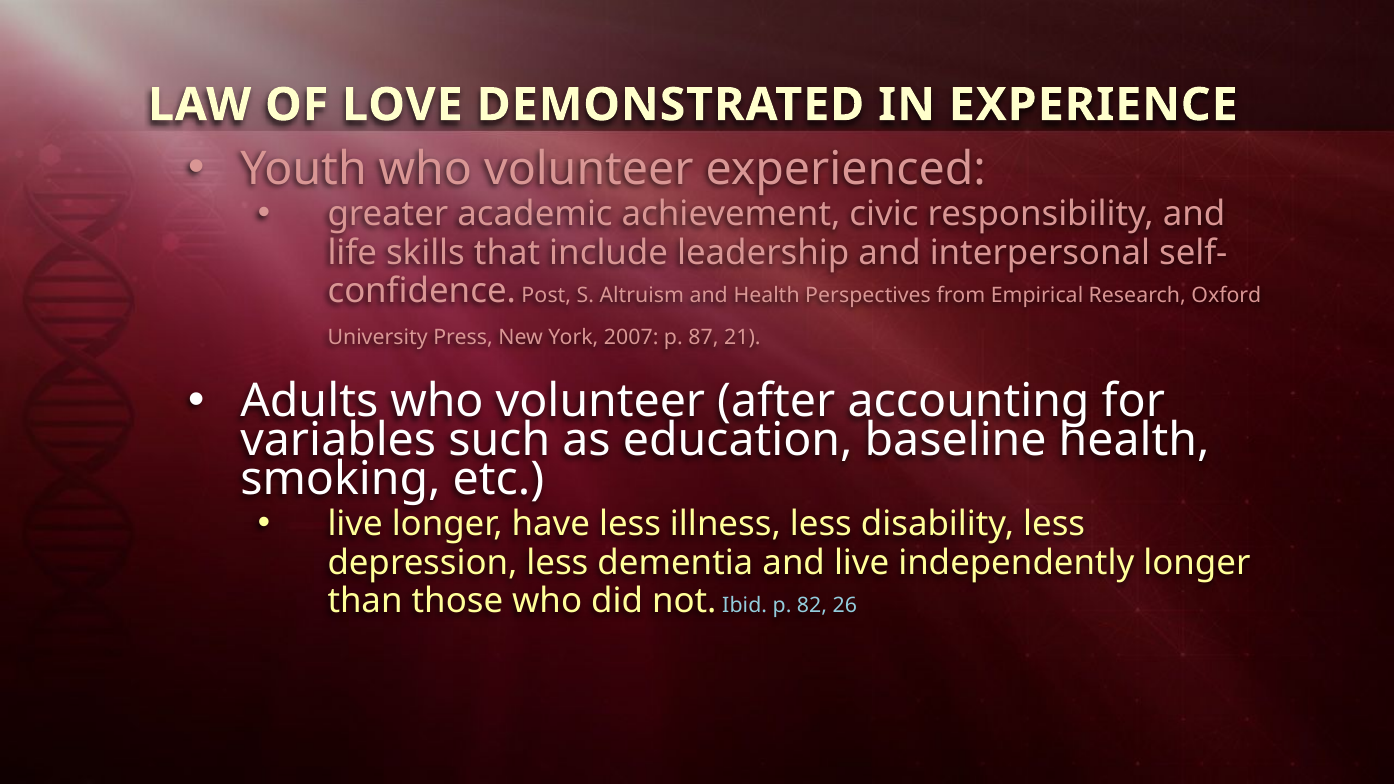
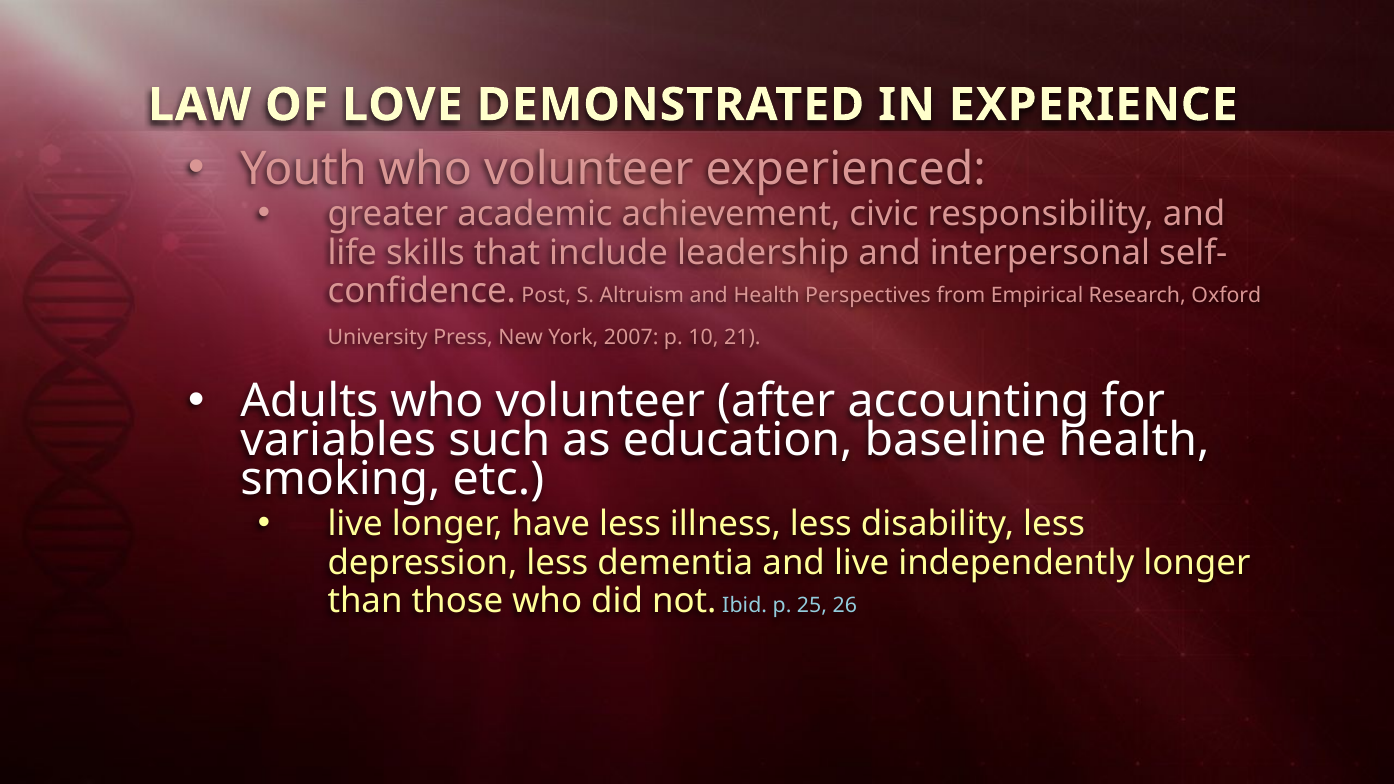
87: 87 -> 10
82: 82 -> 25
